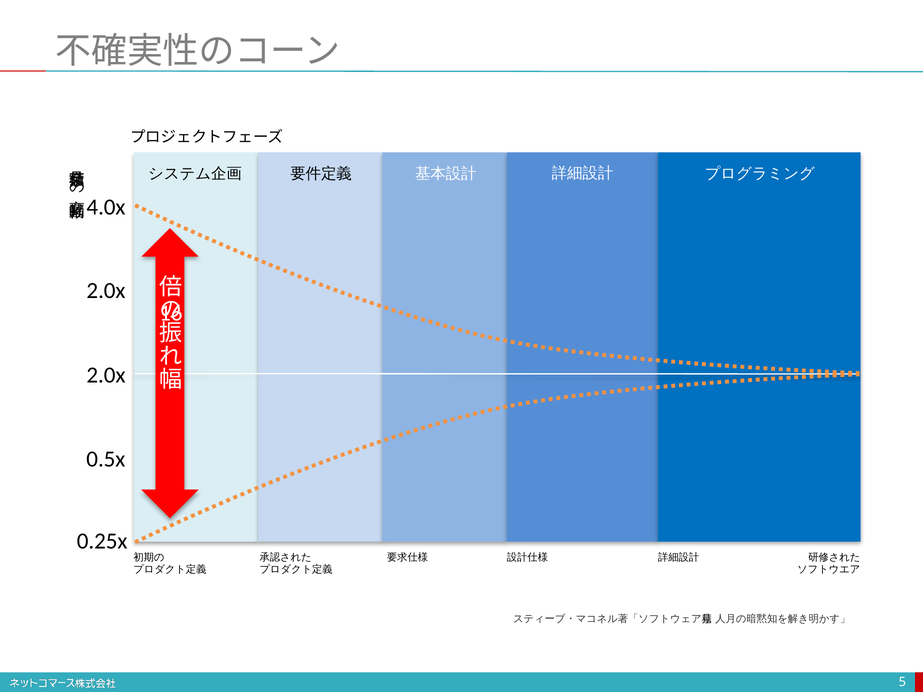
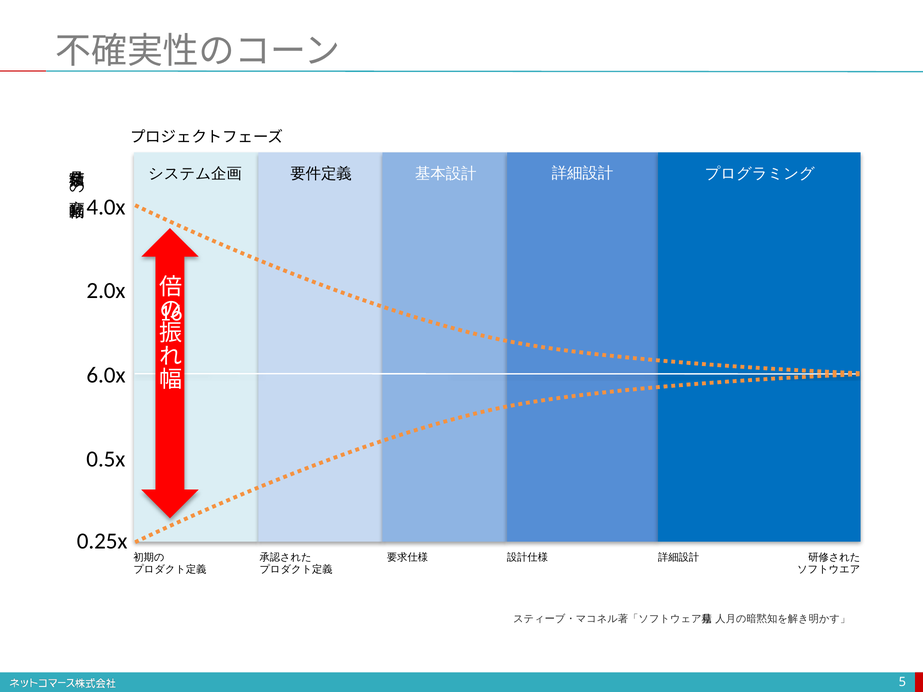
2.0x at (106, 375): 2.0x -> 6.0x
